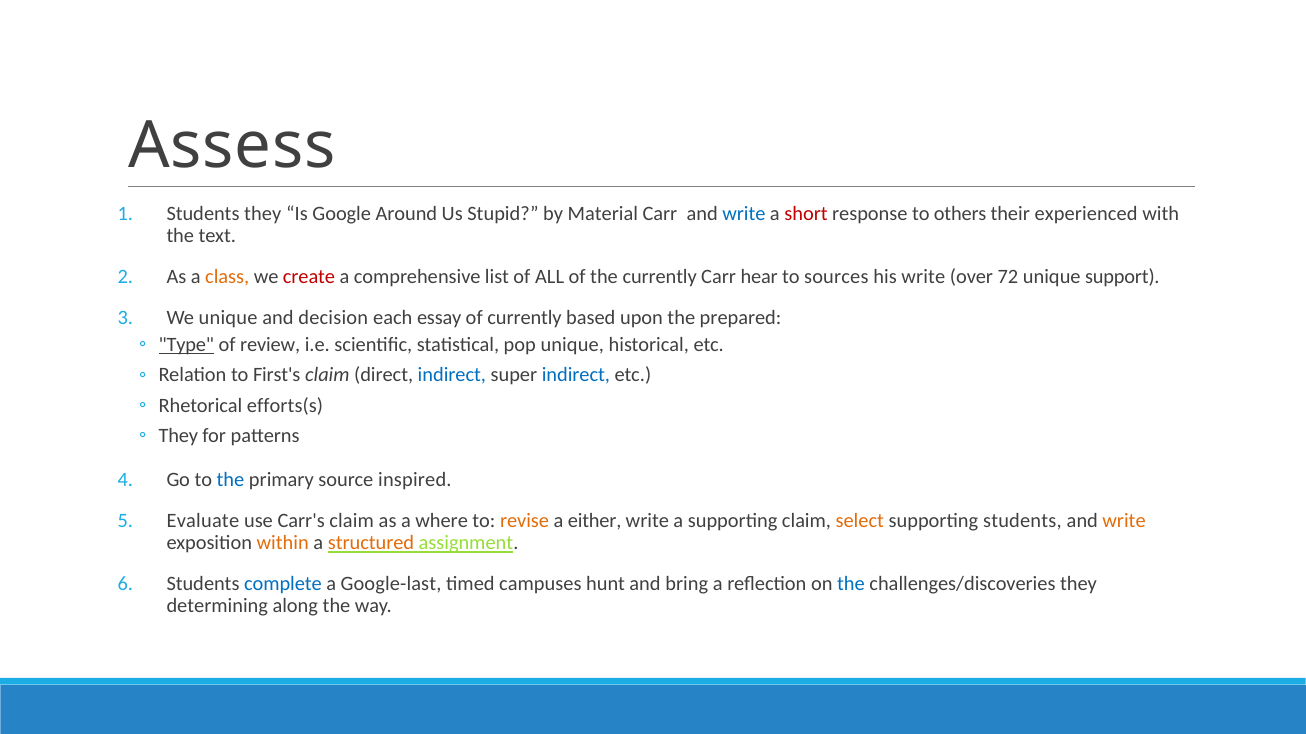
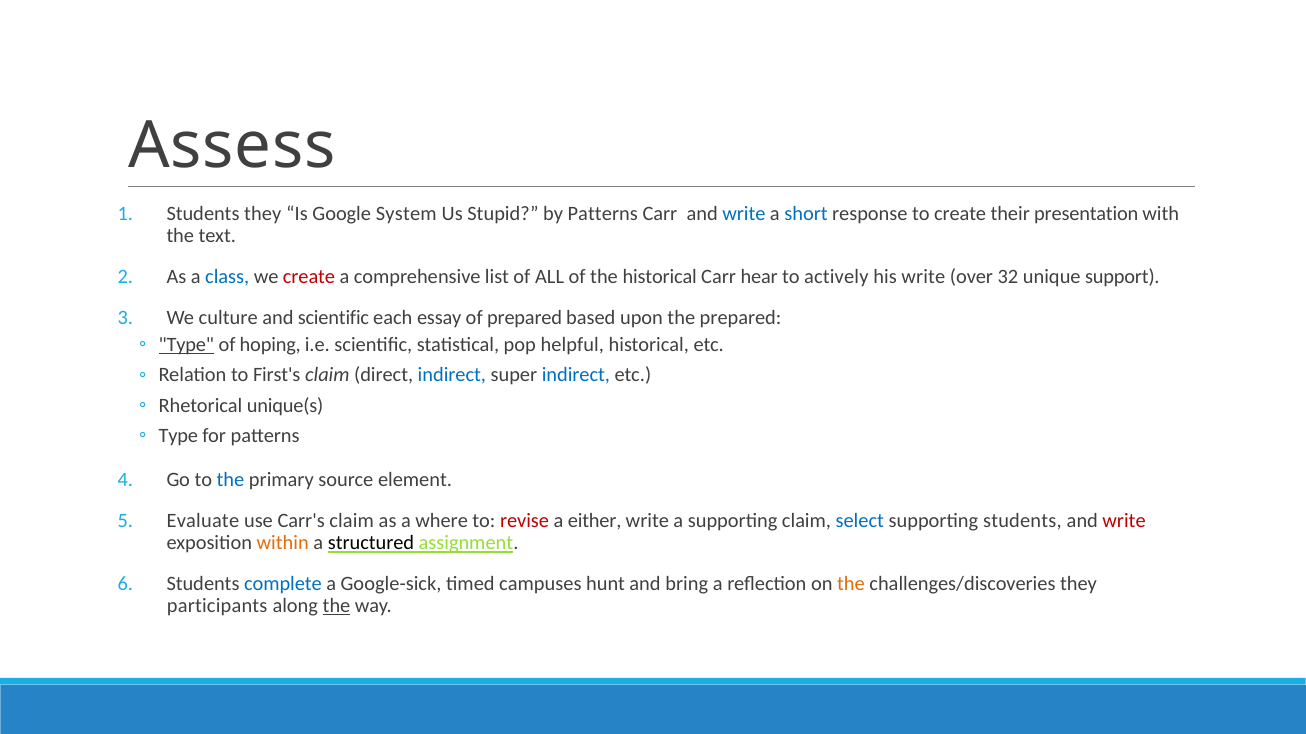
Around: Around -> System
by Material: Material -> Patterns
short colour: red -> blue
to others: others -> create
experienced: experienced -> presentation
class colour: orange -> blue
the currently: currently -> historical
sources: sources -> actively
72: 72 -> 32
We unique: unique -> culture
and decision: decision -> scientific
of currently: currently -> prepared
review: review -> hoping
pop unique: unique -> helpful
efforts(s: efforts(s -> unique(s
They at (178, 436): They -> Type
inspired: inspired -> element
revise colour: orange -> red
select colour: orange -> blue
write at (1124, 521) colour: orange -> red
structured colour: orange -> black
Google-last: Google-last -> Google-sick
the at (851, 585) colour: blue -> orange
determining: determining -> participants
the at (337, 607) underline: none -> present
